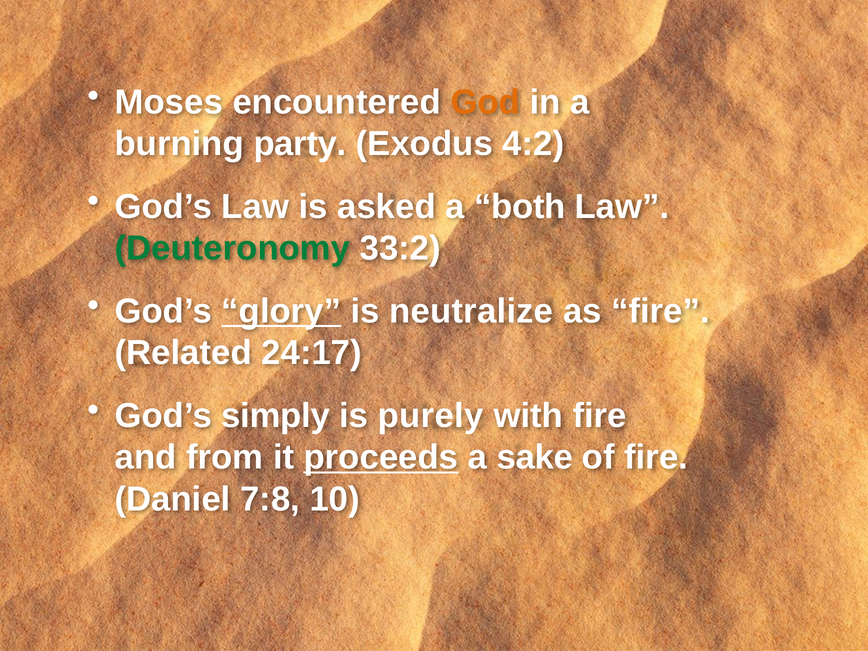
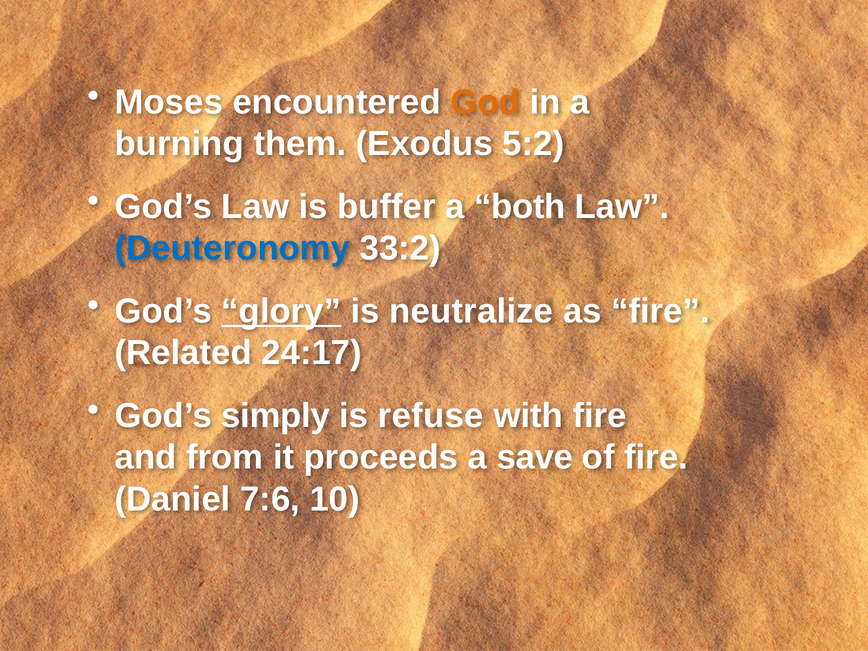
party: party -> them
4:2: 4:2 -> 5:2
asked: asked -> buffer
Deuteronomy colour: green -> blue
purely: purely -> refuse
proceeds underline: present -> none
sake: sake -> save
7:8: 7:8 -> 7:6
